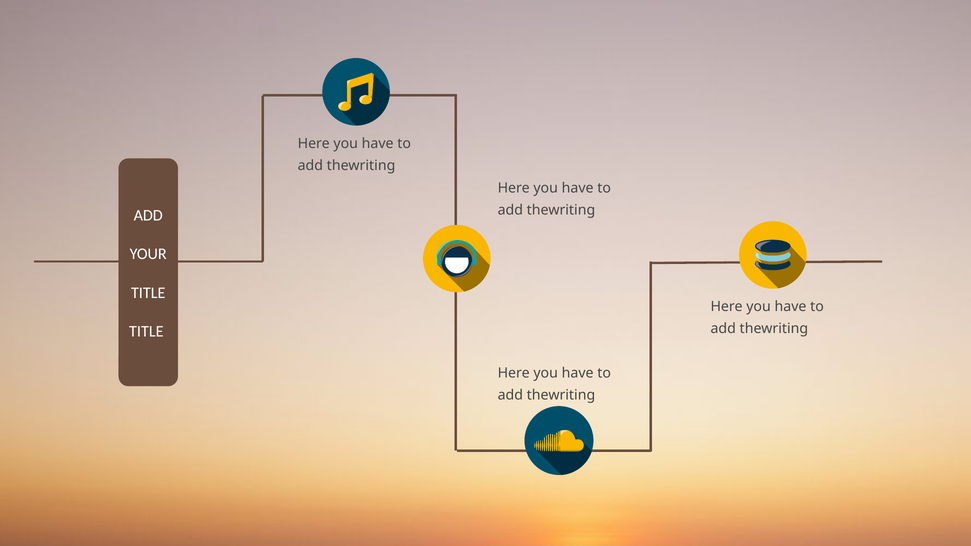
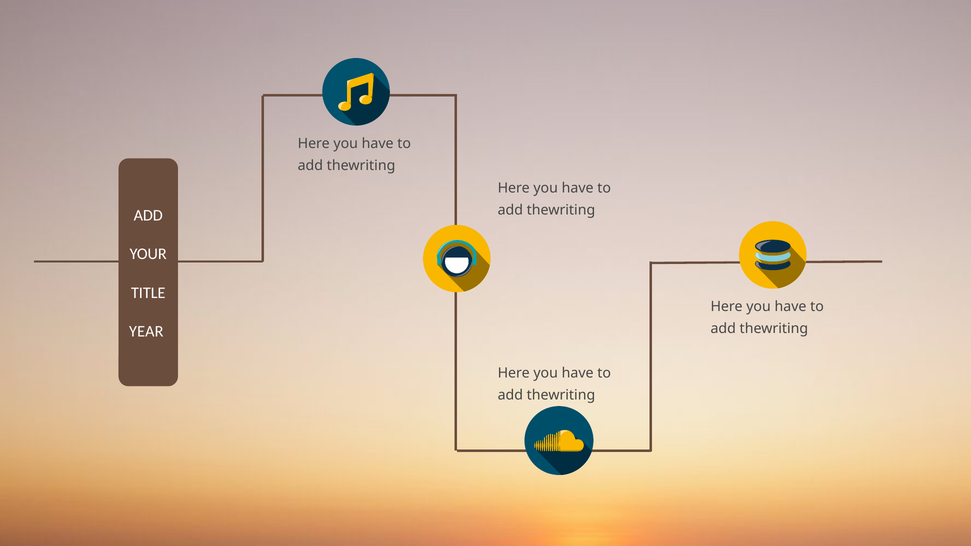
TITLE at (146, 332): TITLE -> YEAR
